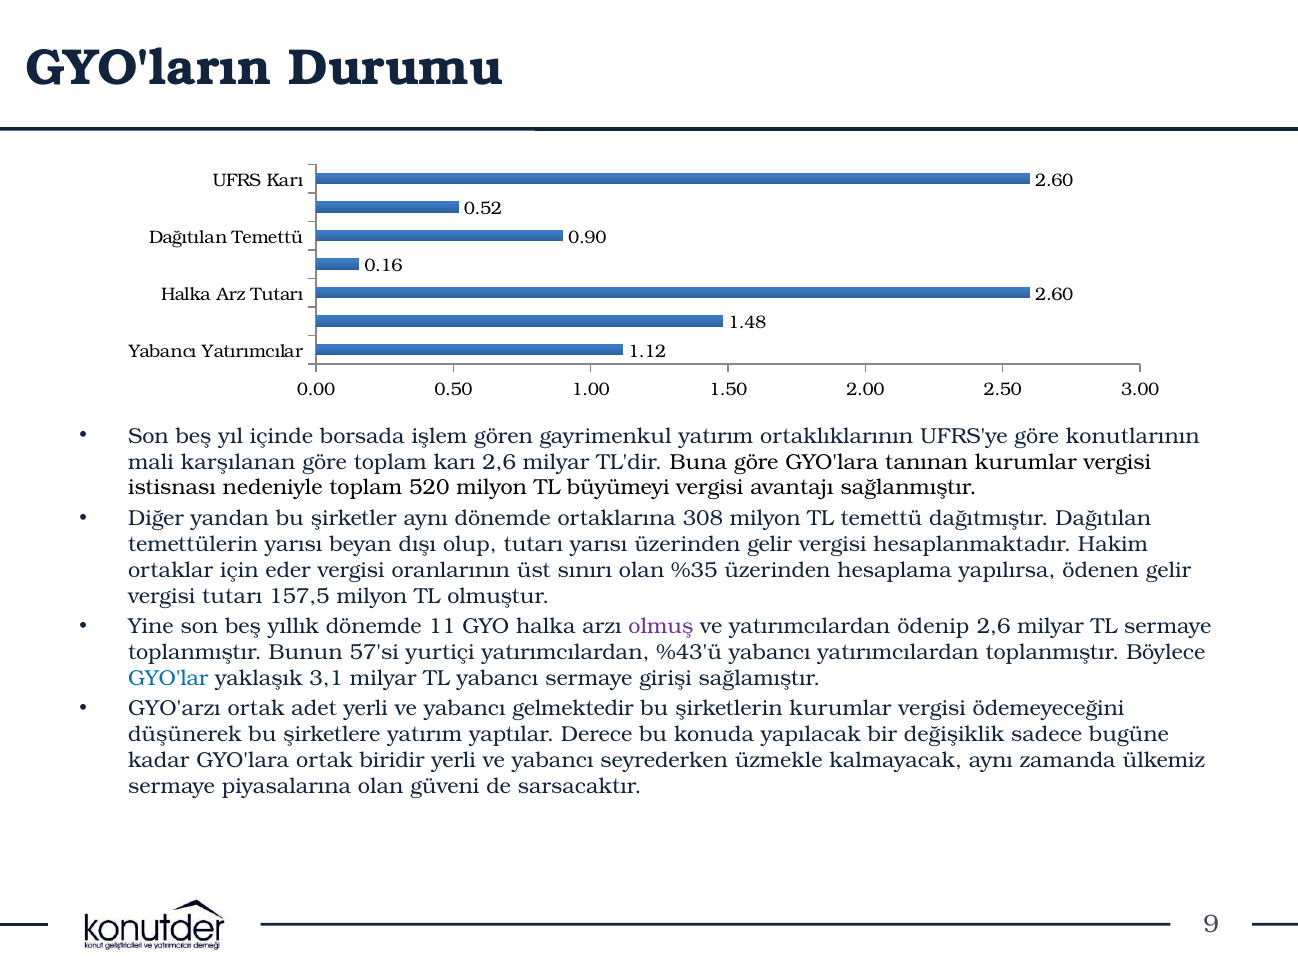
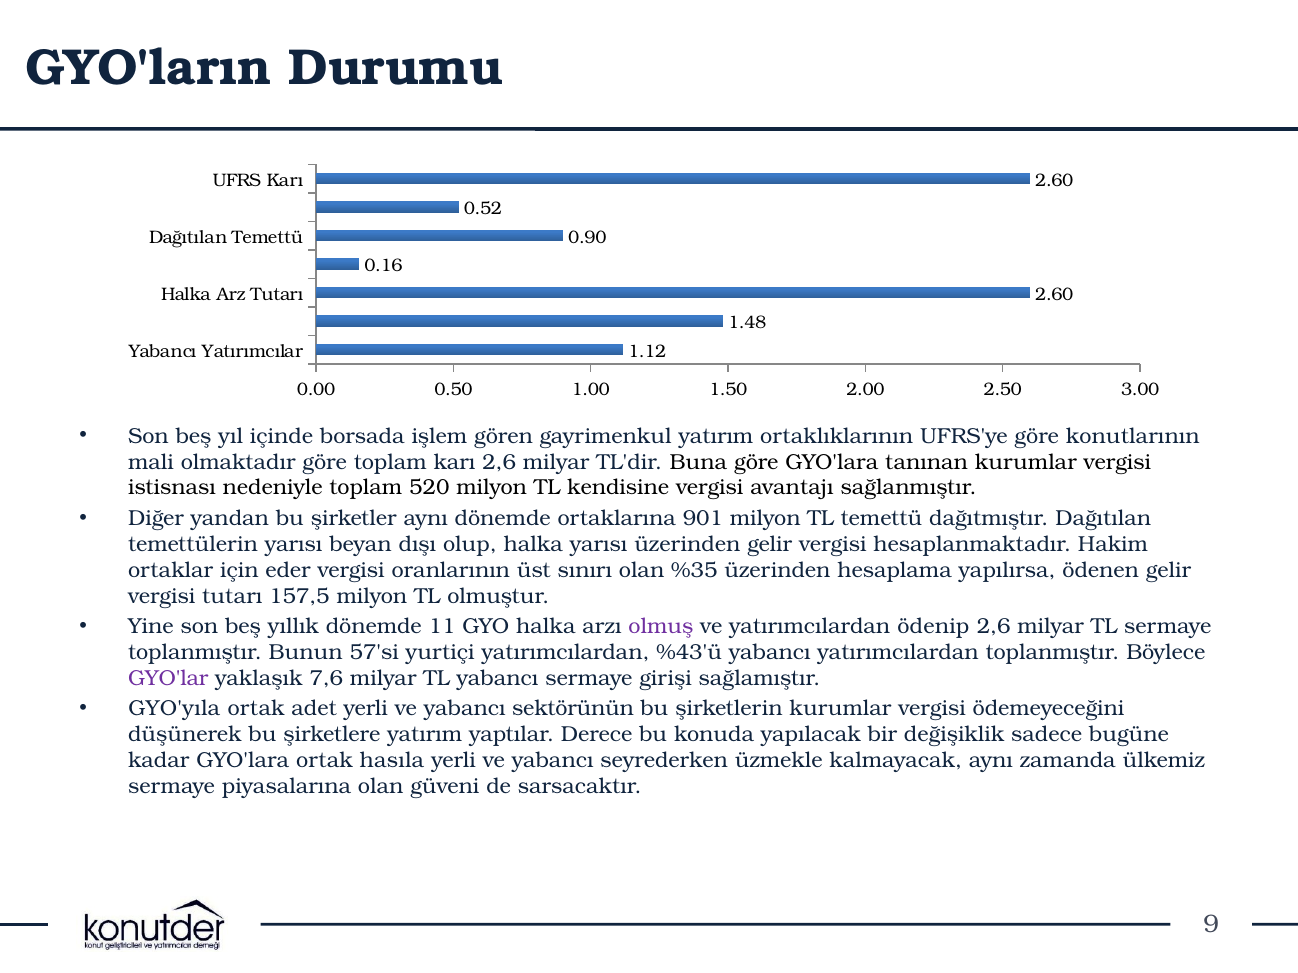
karşılanan: karşılanan -> olmaktadır
büyümeyi: büyümeyi -> kendisine
308: 308 -> 901
olup tutarı: tutarı -> halka
GYO'lar colour: blue -> purple
3,1: 3,1 -> 7,6
GYO'arzı: GYO'arzı -> GYO'yıla
gelmektedir: gelmektedir -> sektörünün
biridir: biridir -> hasıla
